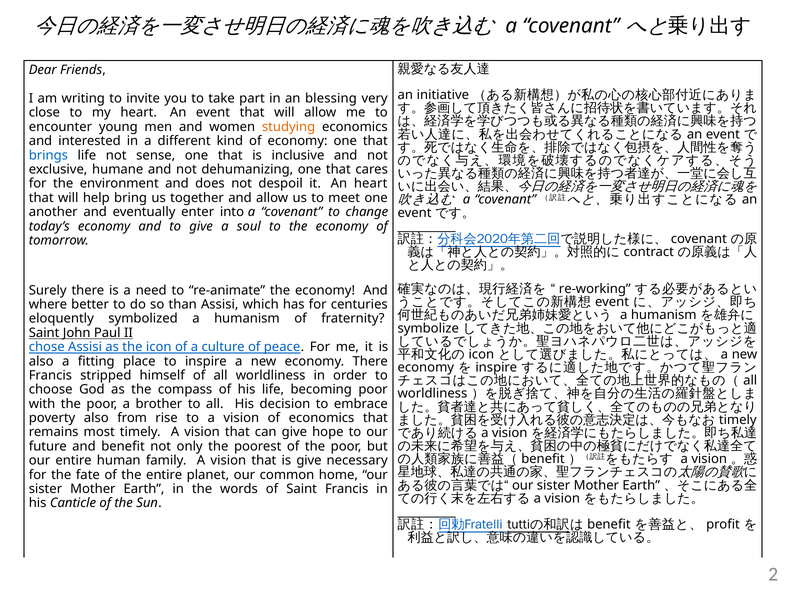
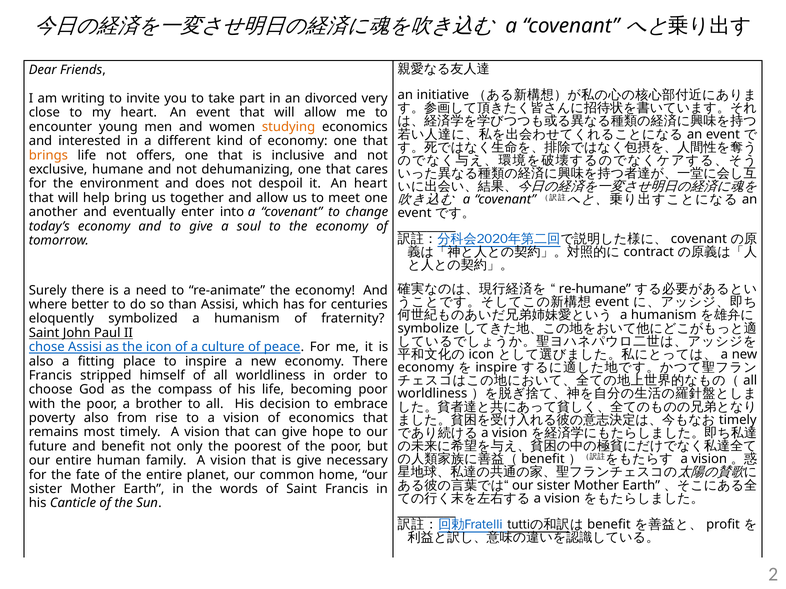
blessing: blessing -> divorced
brings colour: blue -> orange
sense: sense -> offers
re-working: re-working -> re-humane
